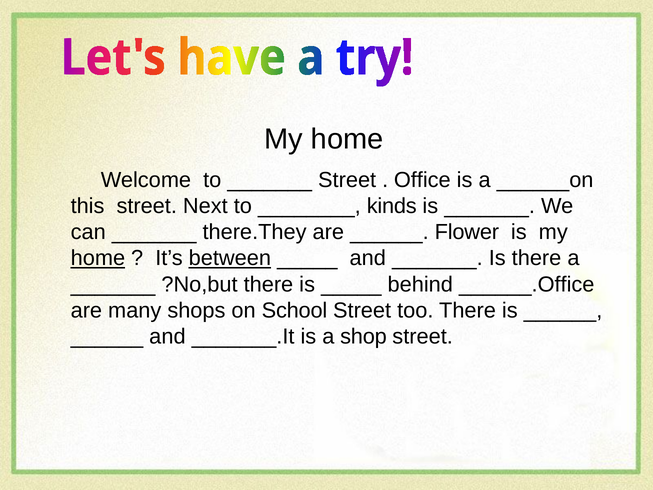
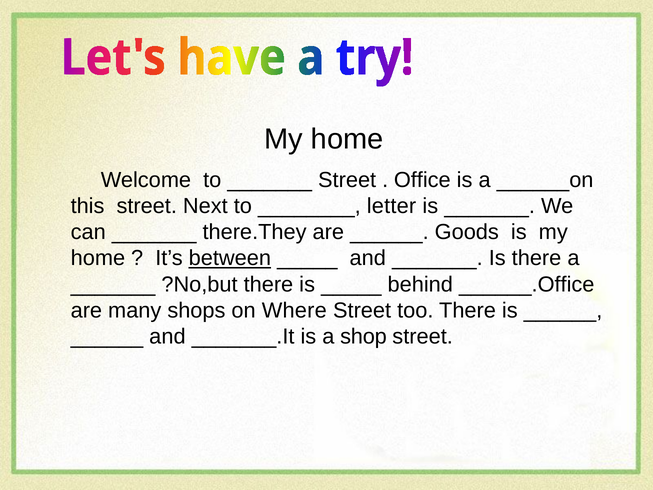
kinds: kinds -> letter
Flower: Flower -> Goods
home at (98, 258) underline: present -> none
School: School -> Where
